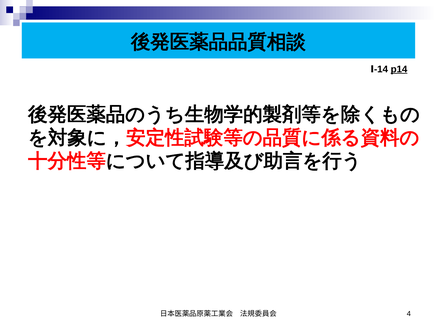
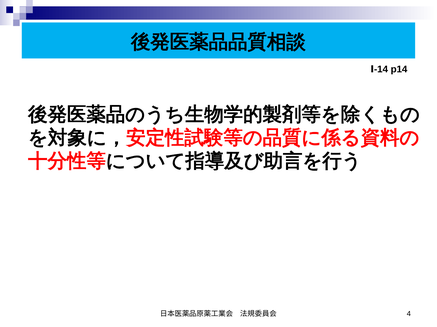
p14 underline: present -> none
